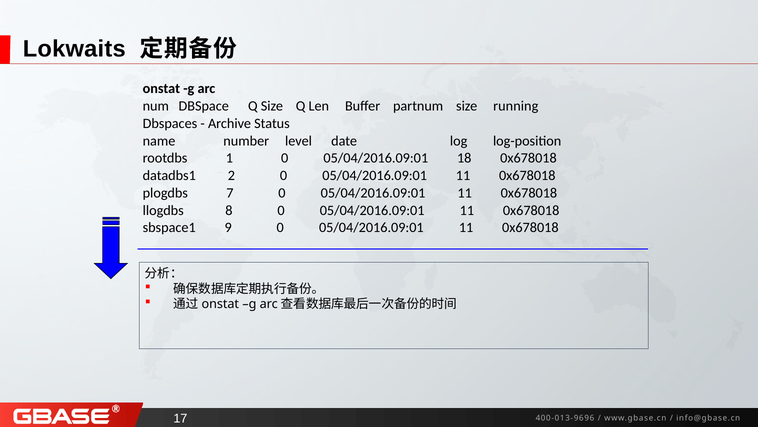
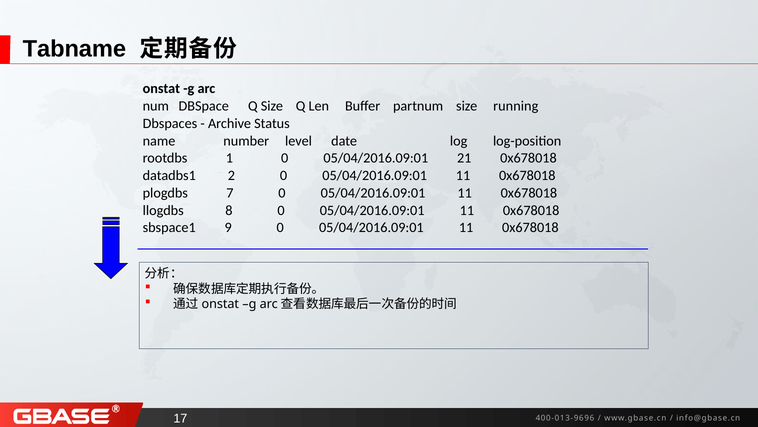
Lokwaits: Lokwaits -> Tabname
18: 18 -> 21
